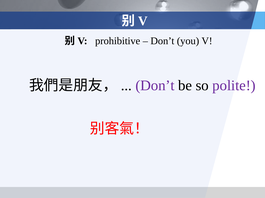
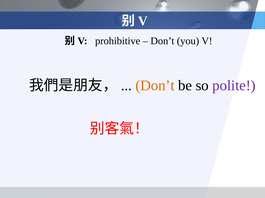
Don’t at (155, 86) colour: purple -> orange
